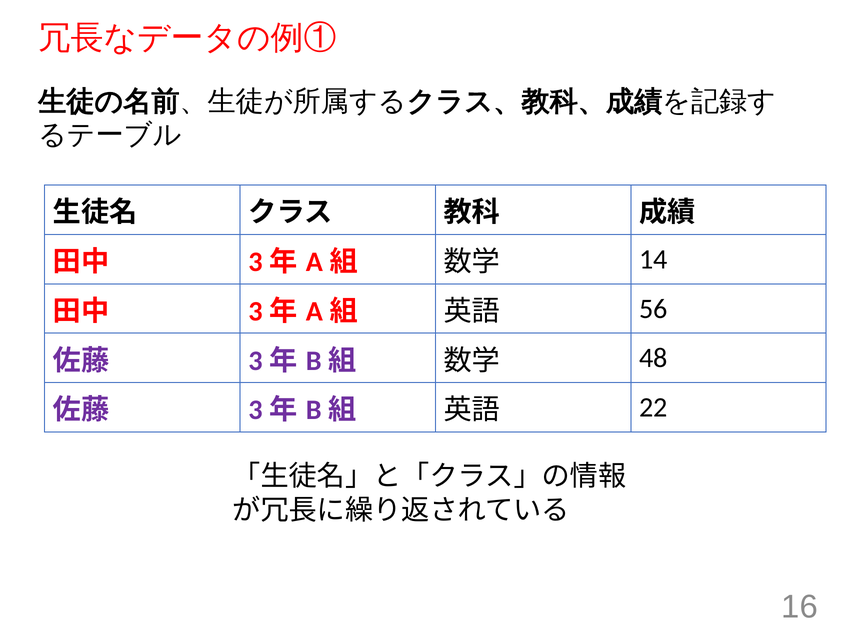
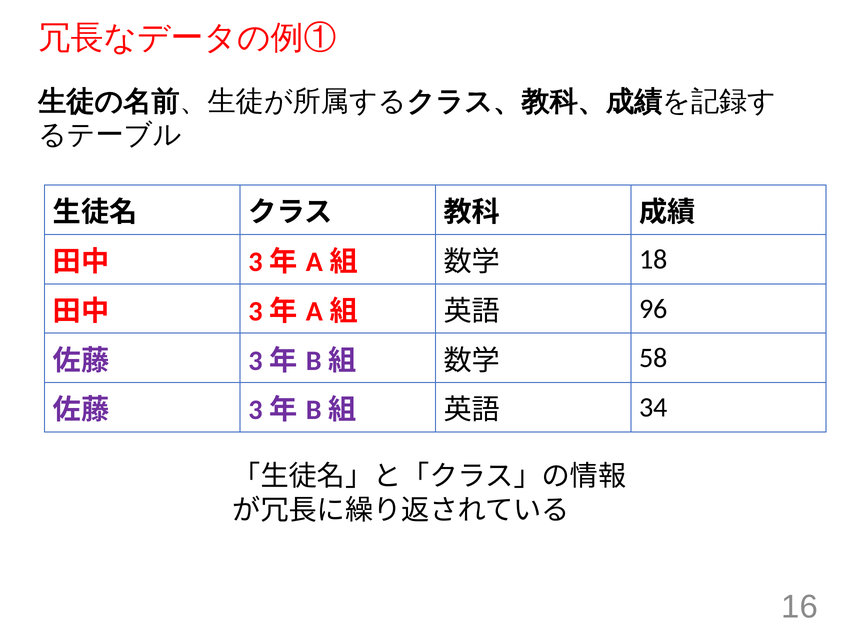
14: 14 -> 18
56: 56 -> 96
48: 48 -> 58
22: 22 -> 34
